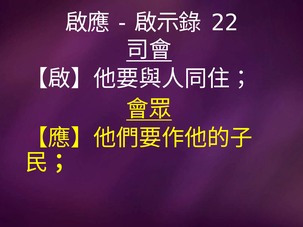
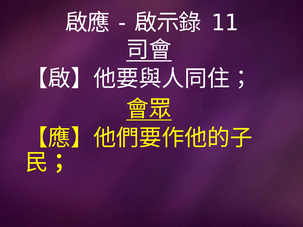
22: 22 -> 11
